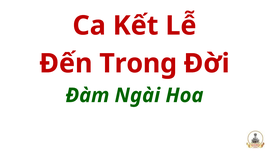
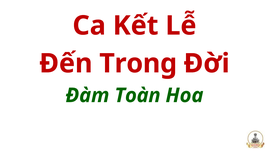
Ngài: Ngài -> Toàn
